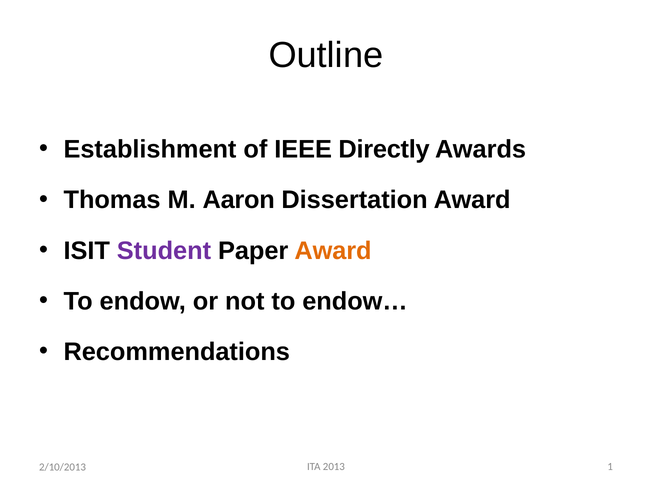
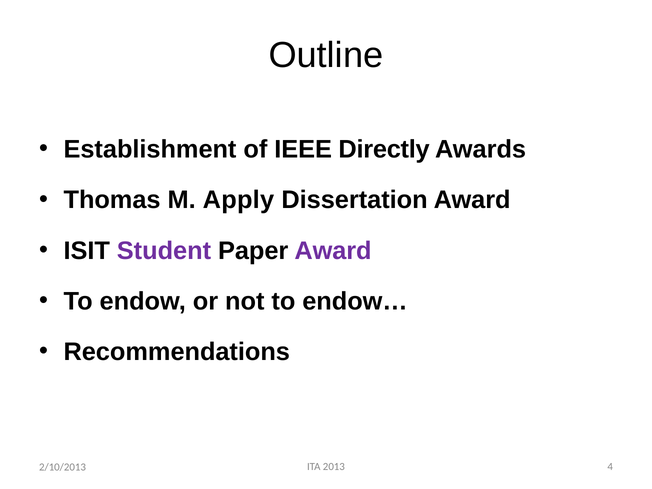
Aaron: Aaron -> Apply
Award at (333, 251) colour: orange -> purple
1: 1 -> 4
